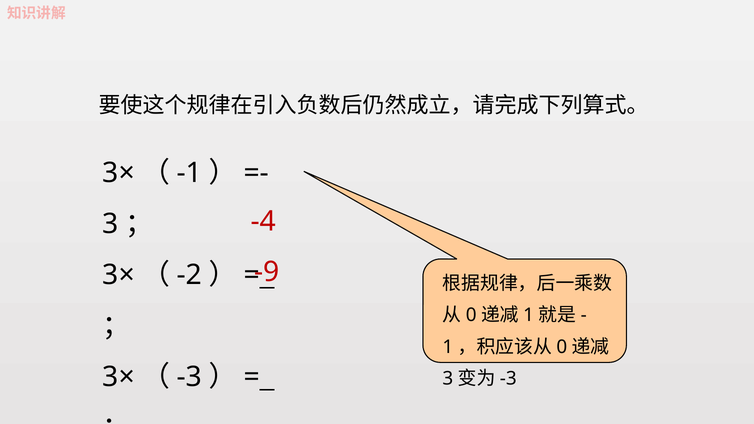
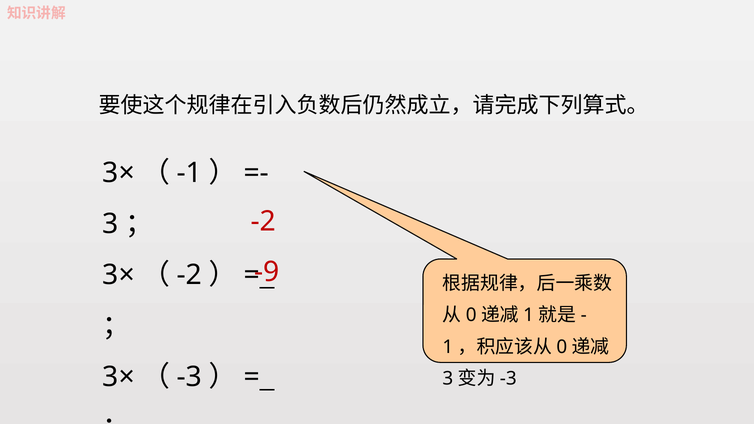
-4 at (264, 222): -4 -> -2
